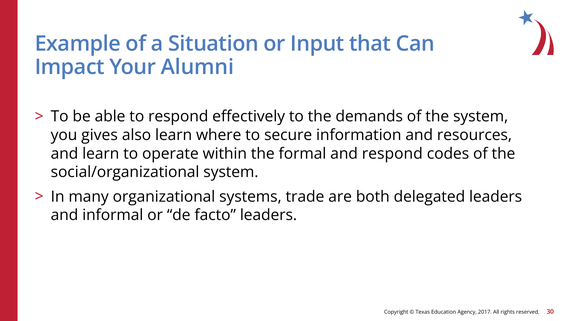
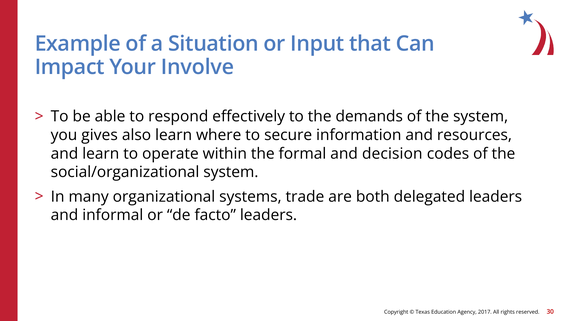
Alumni: Alumni -> Involve
and respond: respond -> decision
